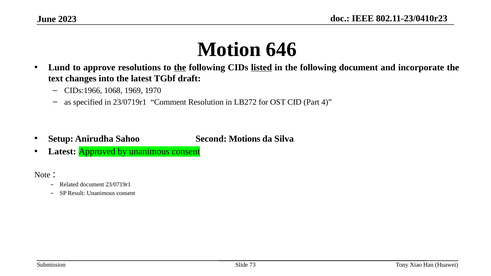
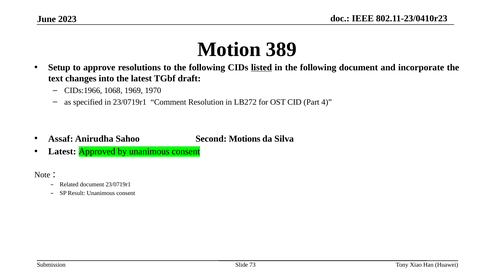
646: 646 -> 389
Lund: Lund -> Setup
the at (180, 68) underline: present -> none
Setup: Setup -> Assaf
